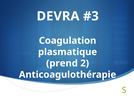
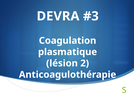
prend: prend -> lésion
